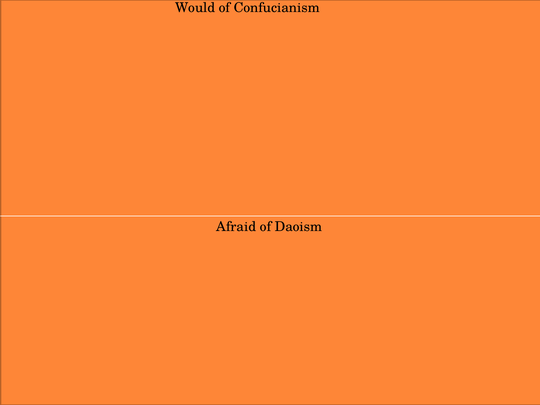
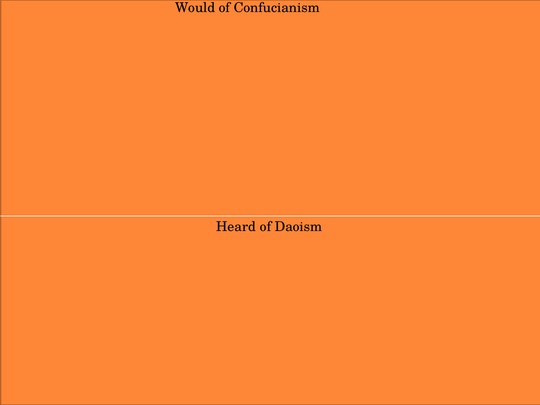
Afraid: Afraid -> Heard
